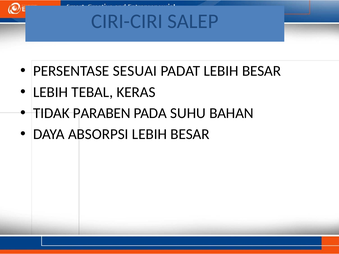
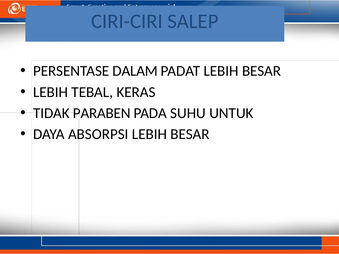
SESUAI: SESUAI -> DALAM
BAHAN: BAHAN -> UNTUK
